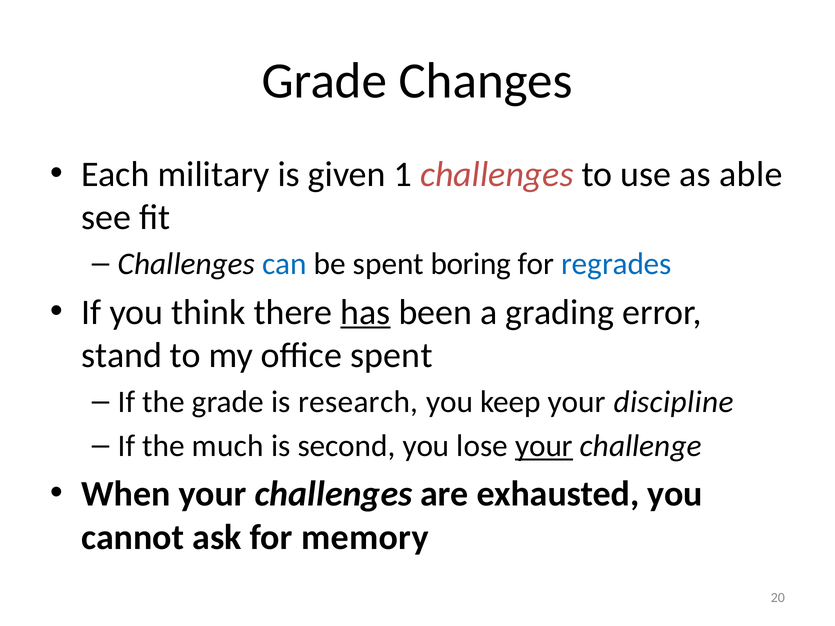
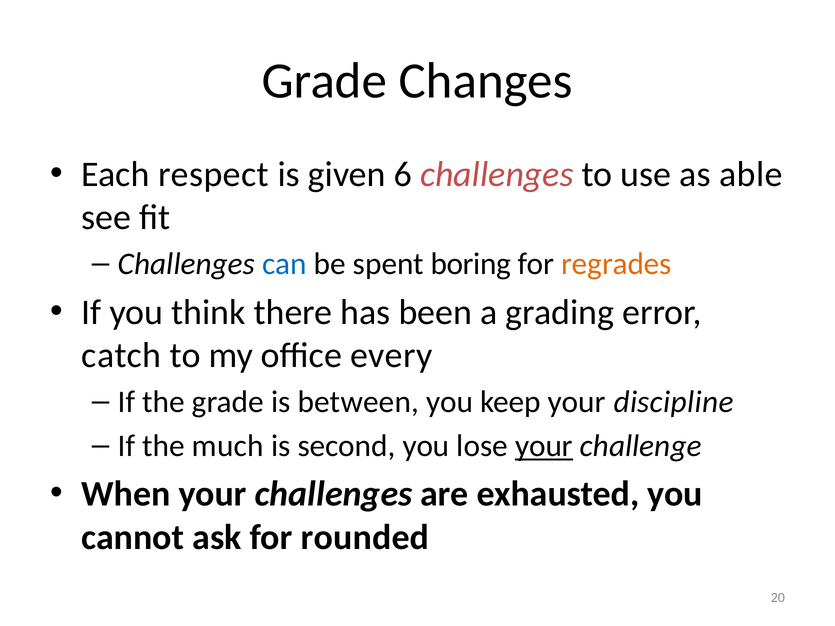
military: military -> respect
1: 1 -> 6
regrades colour: blue -> orange
has underline: present -> none
stand: stand -> catch
office spent: spent -> every
research: research -> between
memory: memory -> rounded
